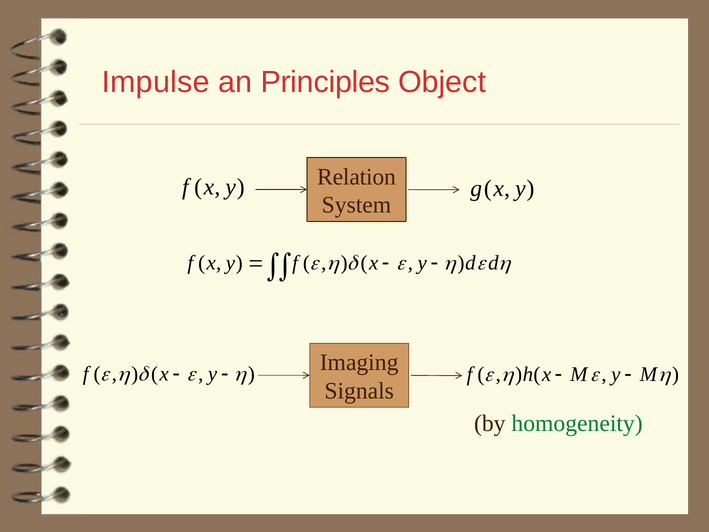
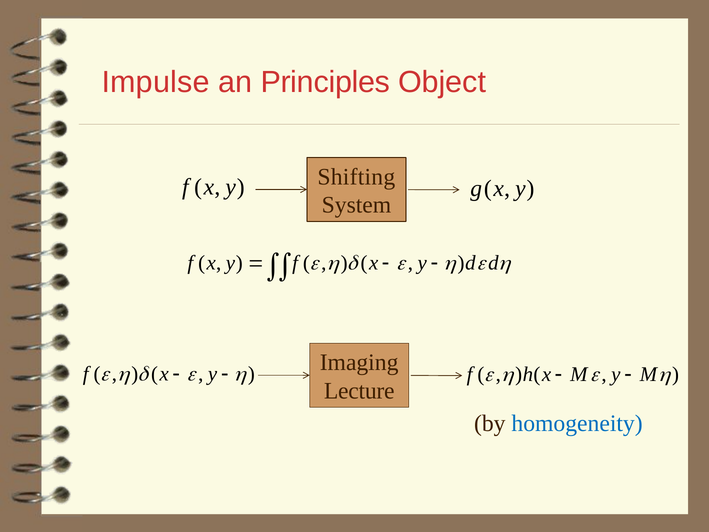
Relation: Relation -> Shifting
Signals: Signals -> Lecture
homogeneity colour: green -> blue
